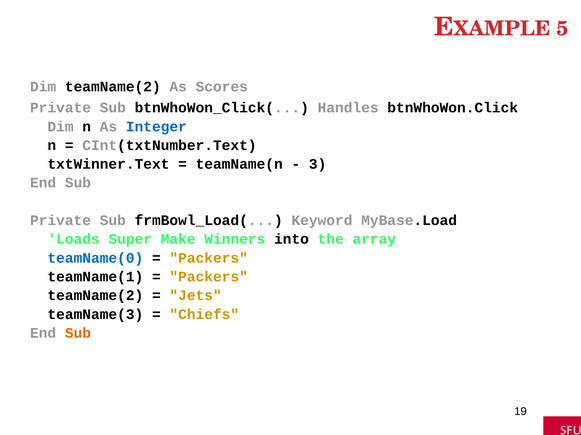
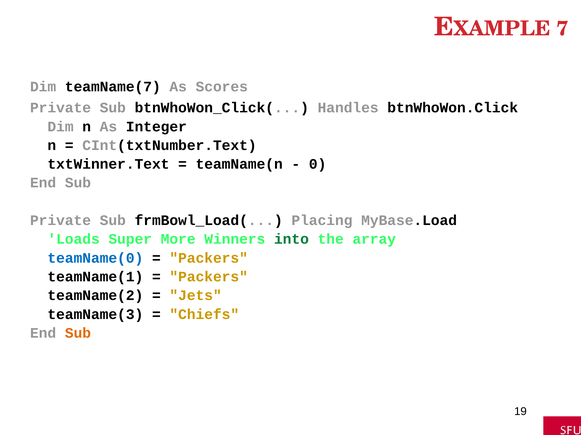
5: 5 -> 7
Dim teamName(2: teamName(2 -> teamName(7
Integer colour: blue -> black
3: 3 -> 0
Keyword: Keyword -> Placing
Make: Make -> More
into colour: black -> green
